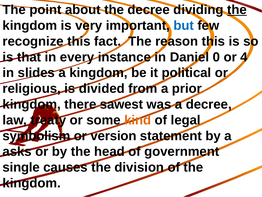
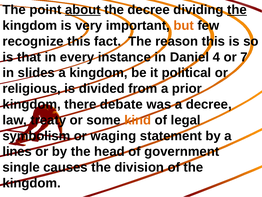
about underline: none -> present
but colour: blue -> orange
0: 0 -> 4
4: 4 -> 7
sawest: sawest -> debate
version: version -> waging
asks: asks -> lines
